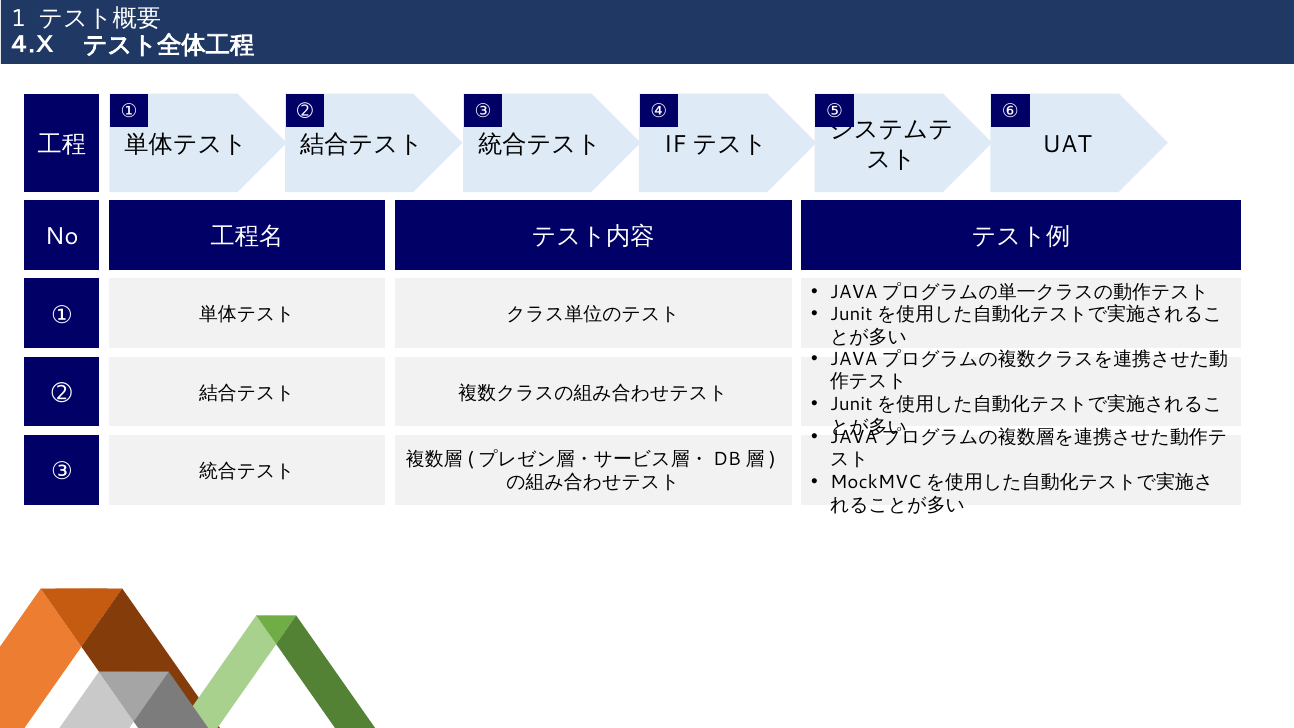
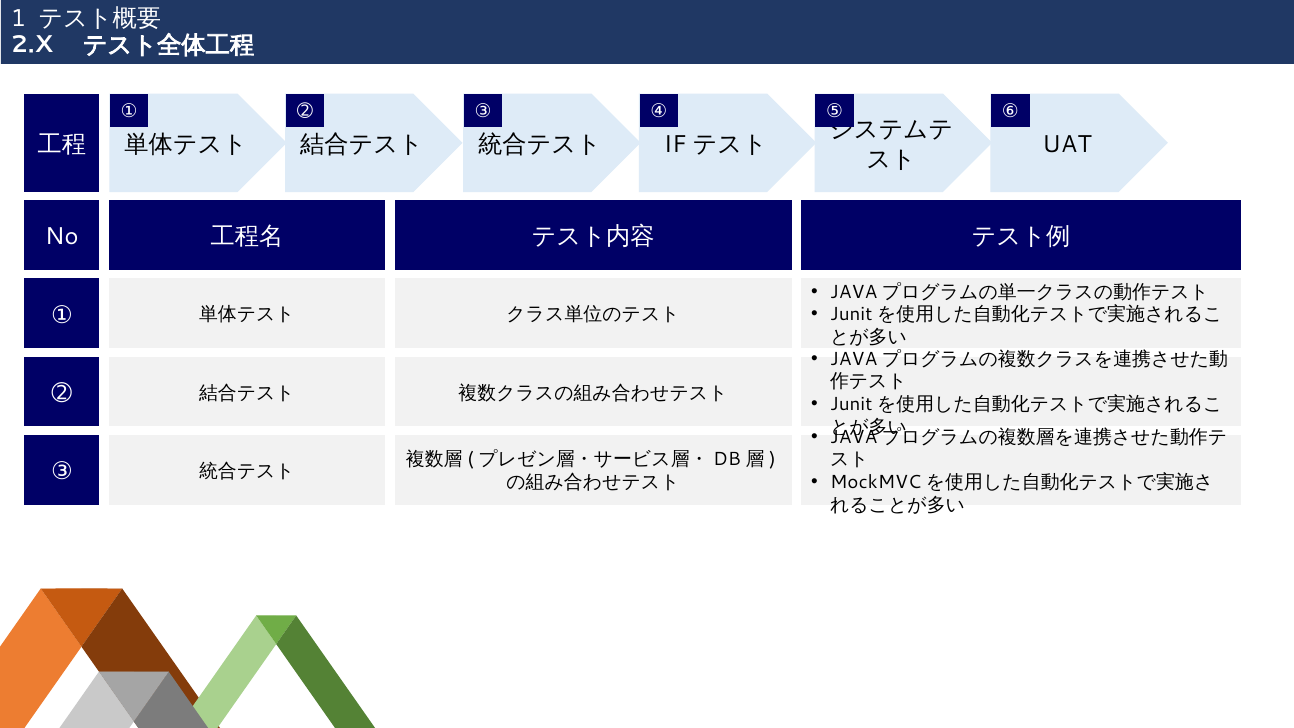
4.X: 4.X -> 2.X
